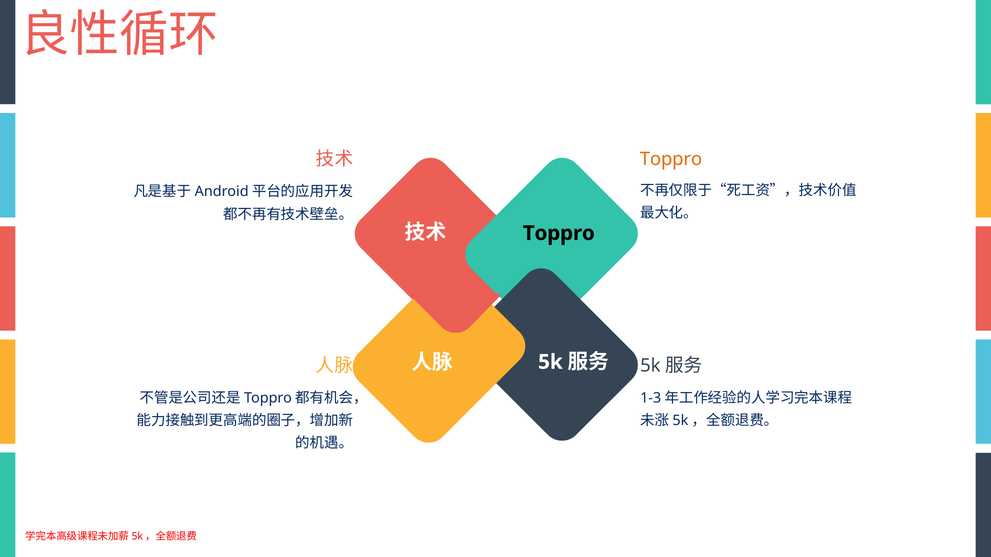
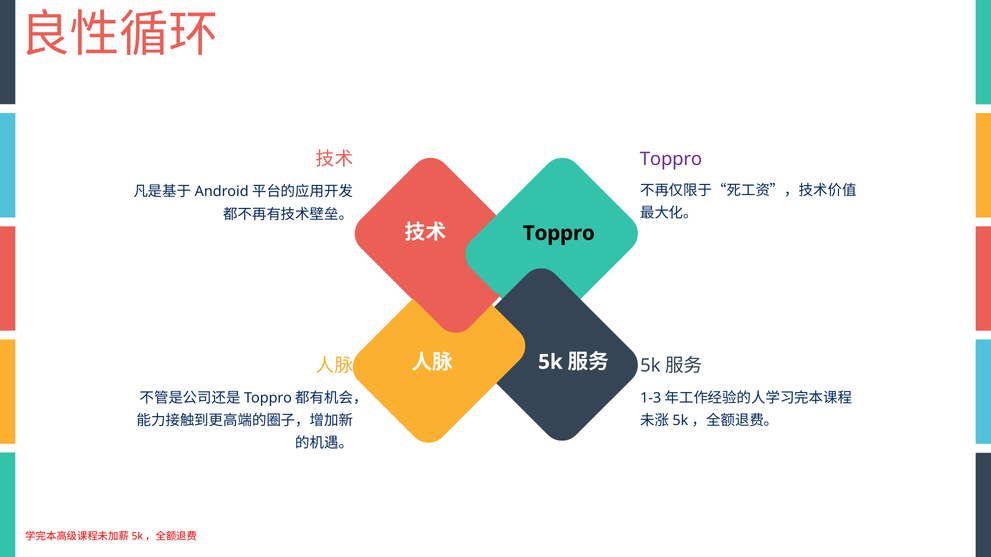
Toppro at (671, 159) colour: orange -> purple
